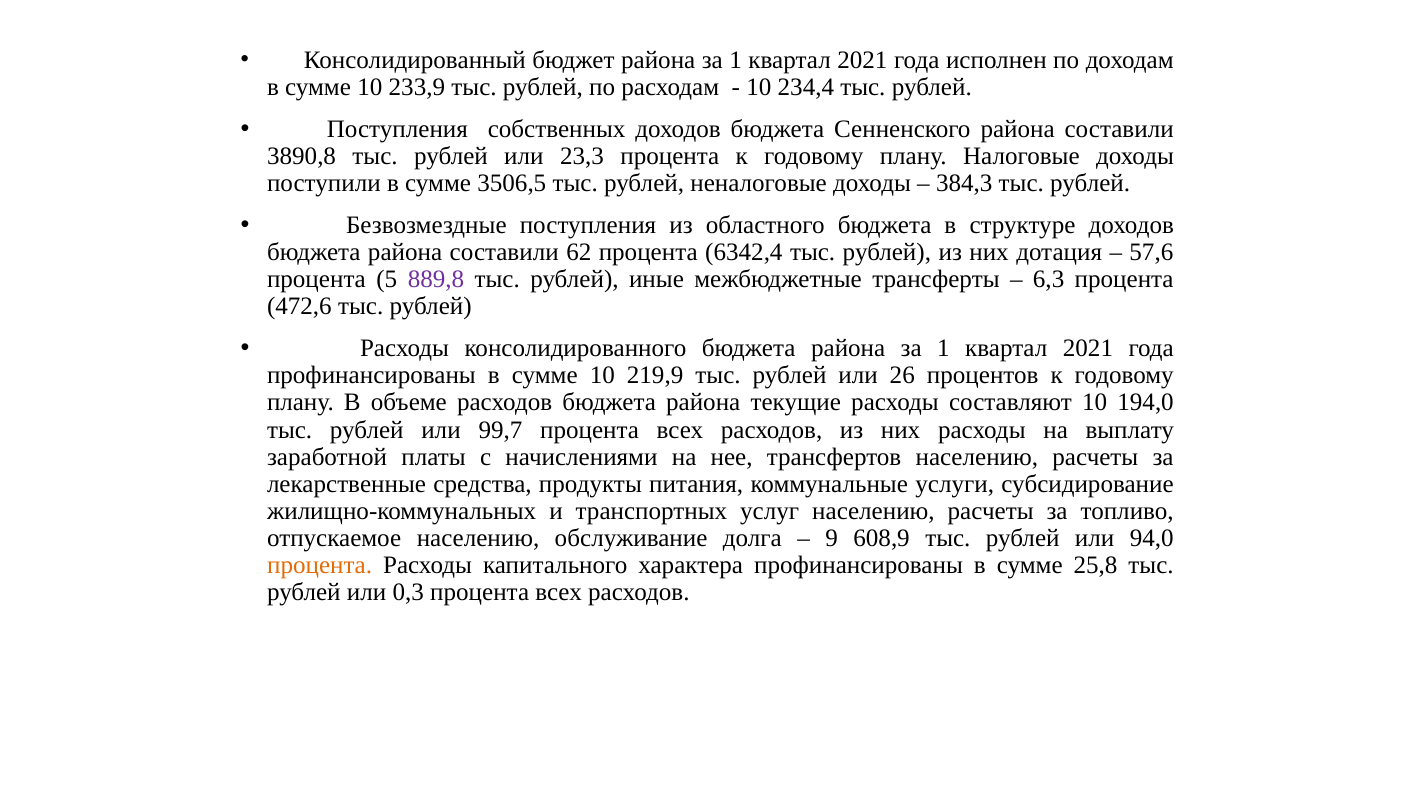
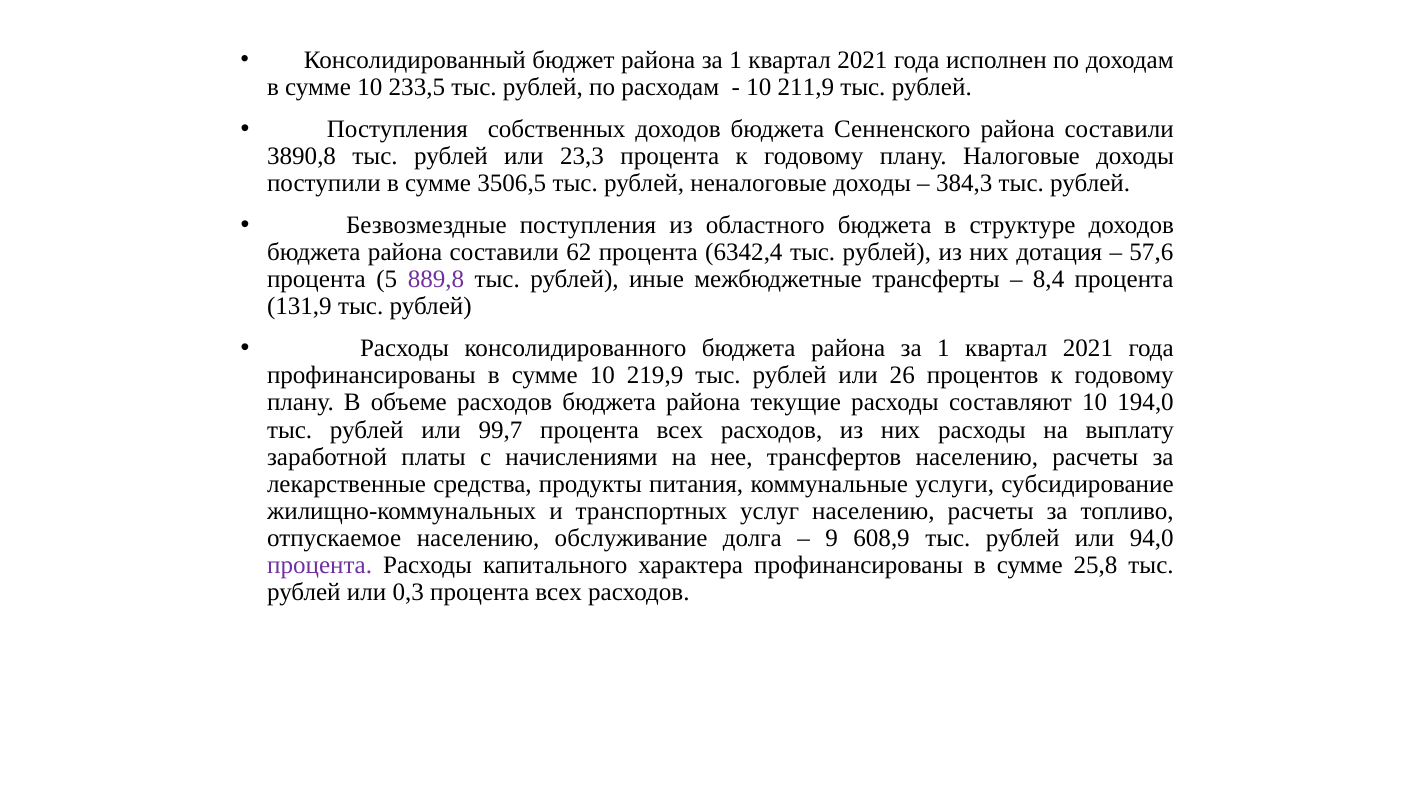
233,9: 233,9 -> 233,5
234,4: 234,4 -> 211,9
6,3: 6,3 -> 8,4
472,6: 472,6 -> 131,9
процента at (320, 565) colour: orange -> purple
